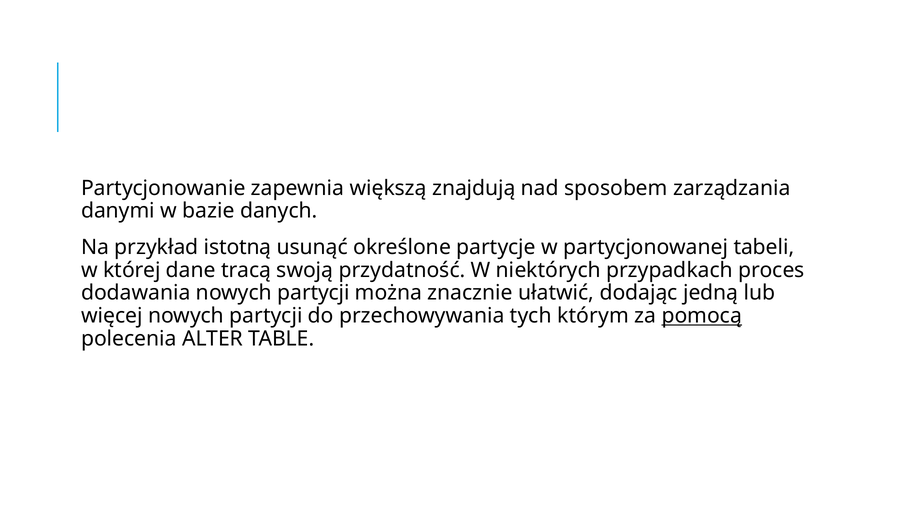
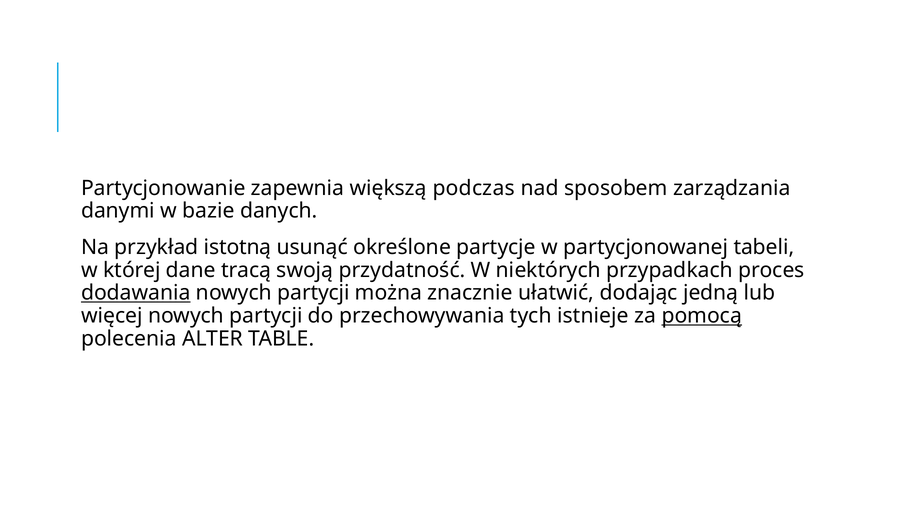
znajdują: znajdują -> podczas
dodawania underline: none -> present
którym: którym -> istnieje
